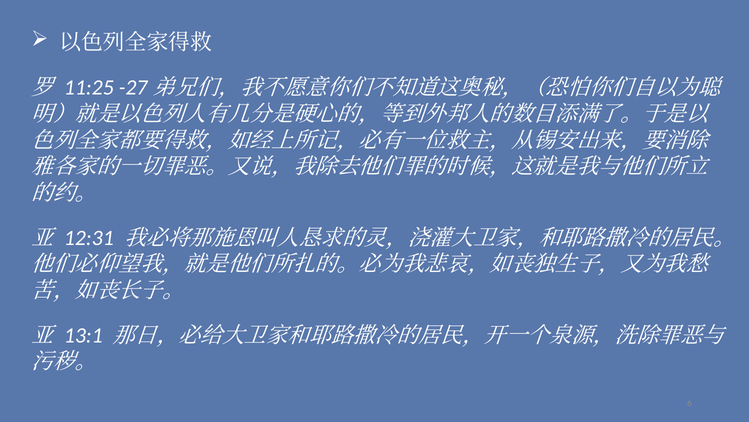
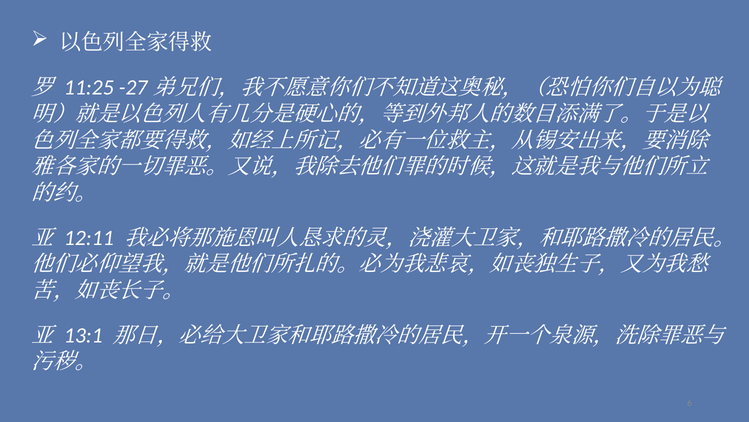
12:31: 12:31 -> 12:11
